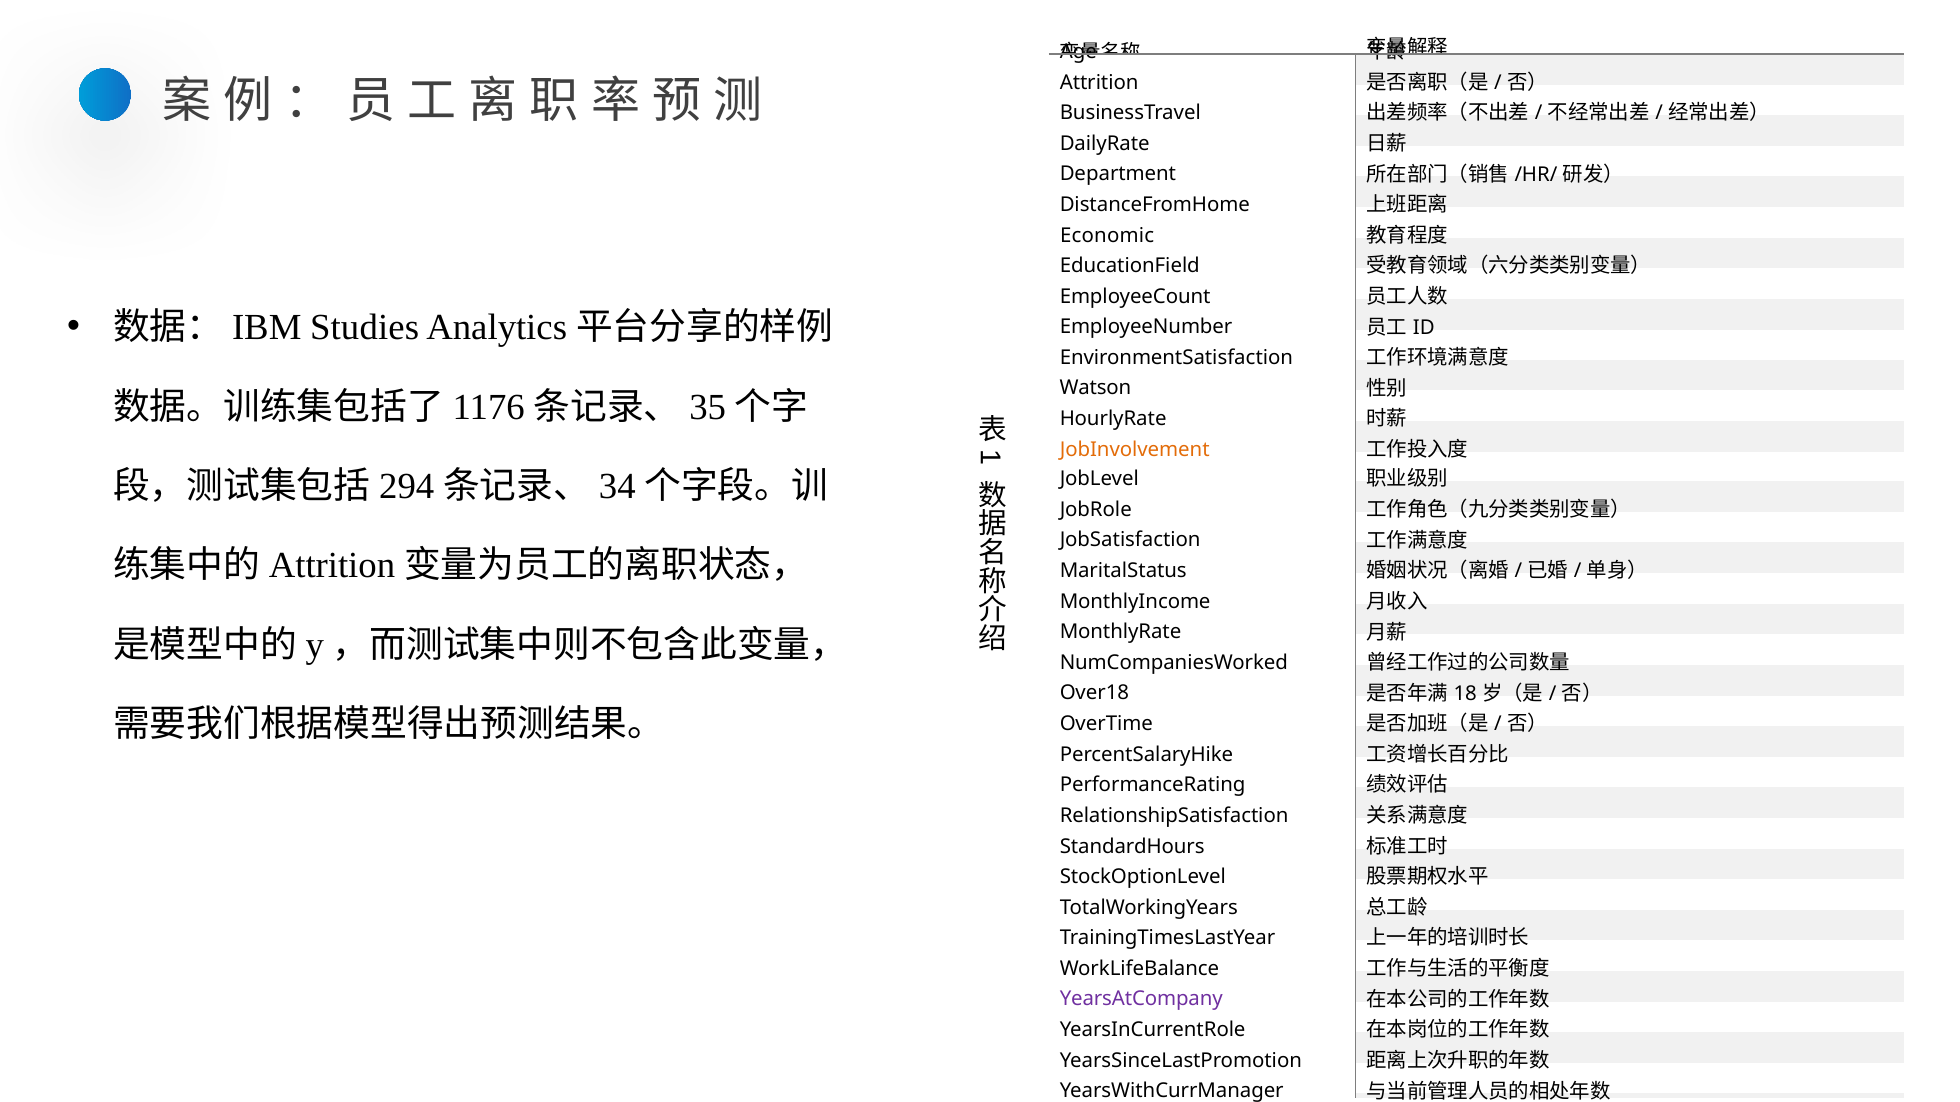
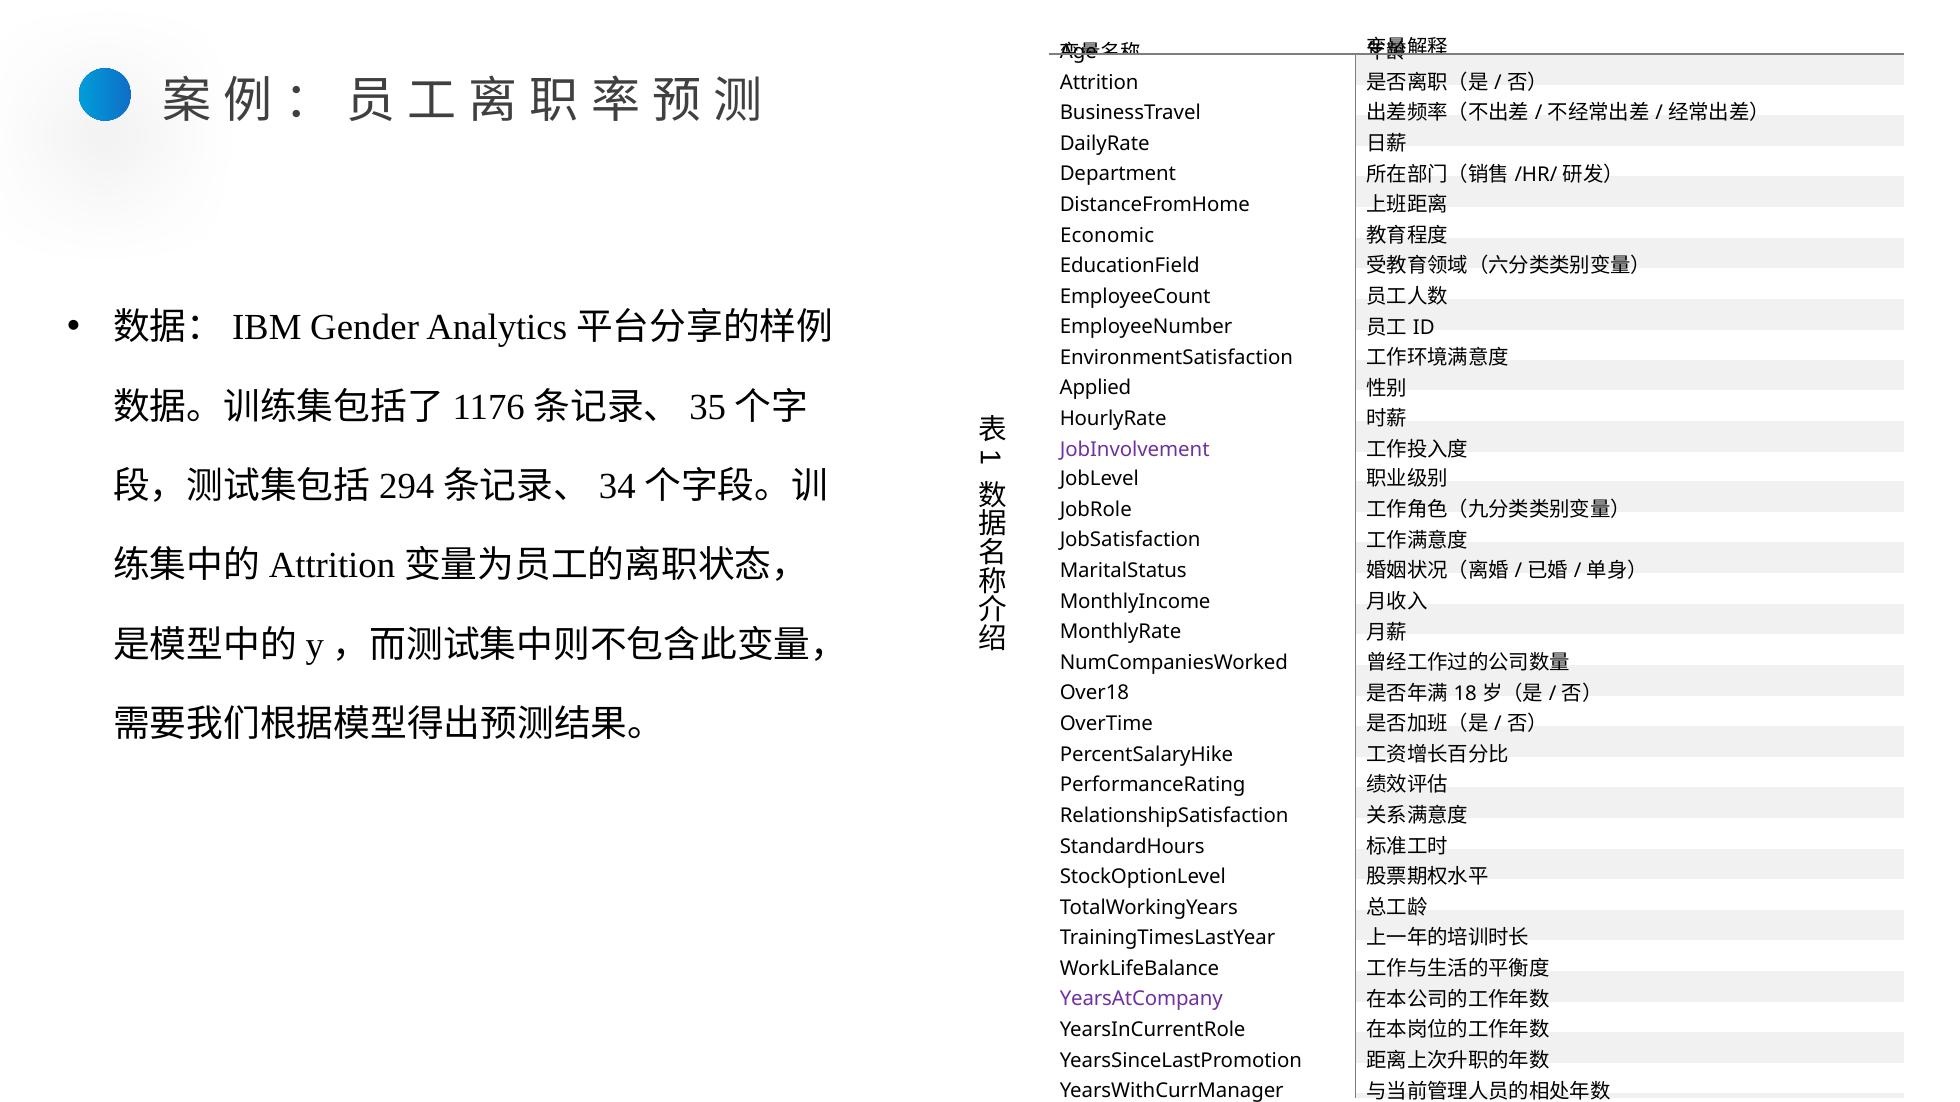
Studies: Studies -> Gender
Watson: Watson -> Applied
JobInvolvement colour: orange -> purple
